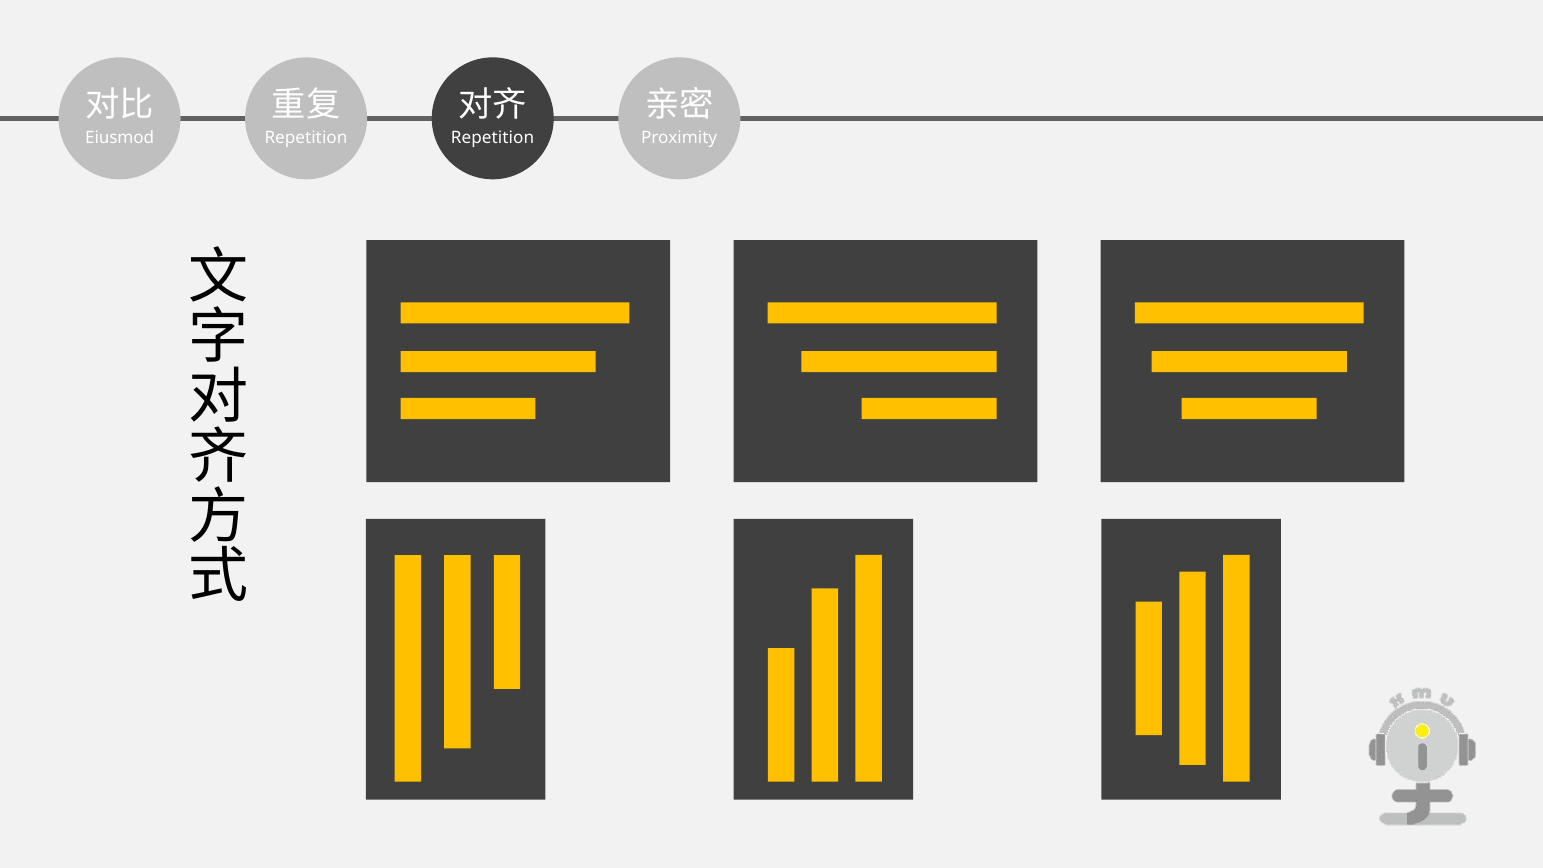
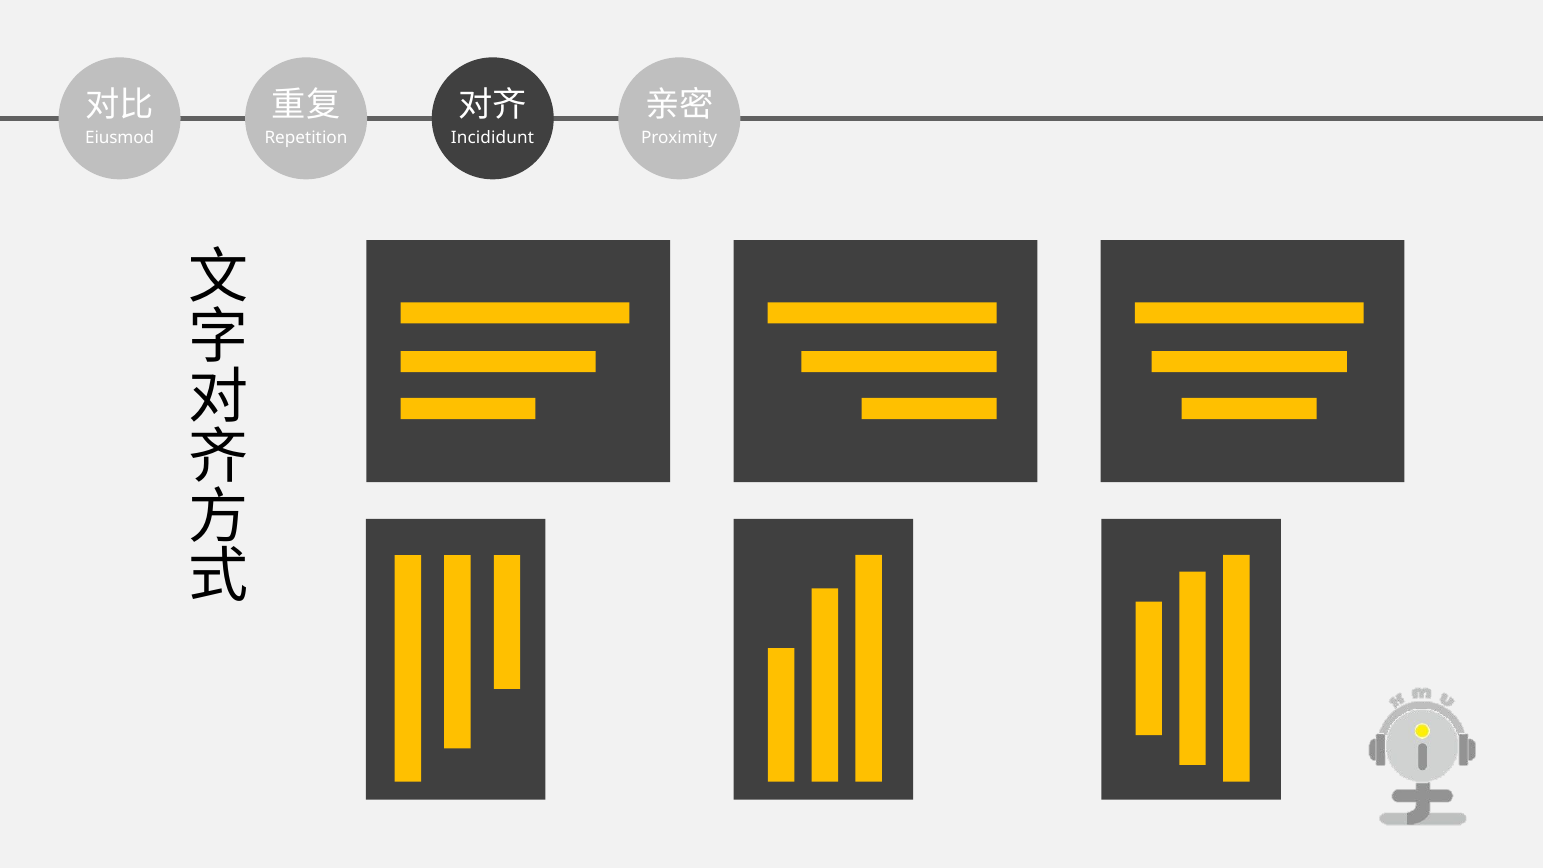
Repetition at (492, 138): Repetition -> Incididunt
